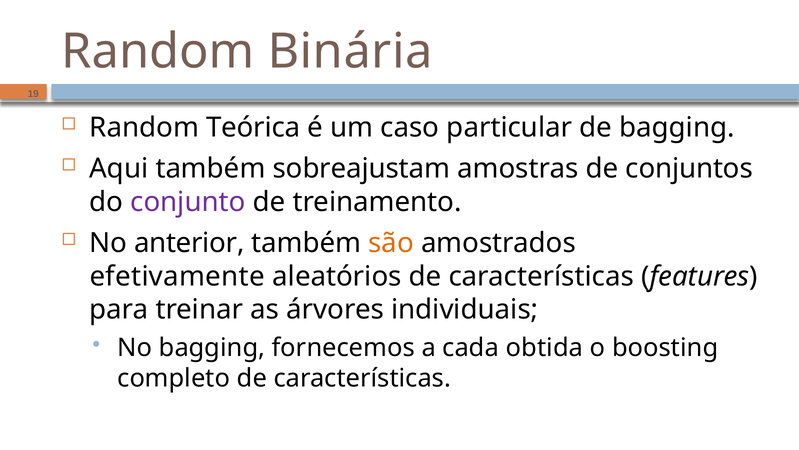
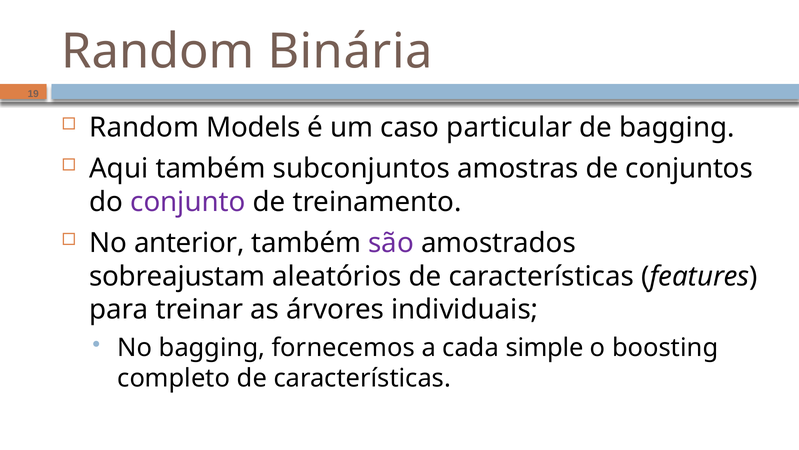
Teórica: Teórica -> Models
sobreajustam: sobreajustam -> subconjuntos
são colour: orange -> purple
efetivamente: efetivamente -> sobreajustam
obtida: obtida -> simple
